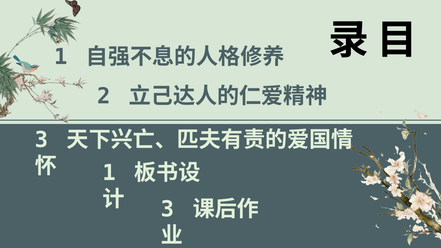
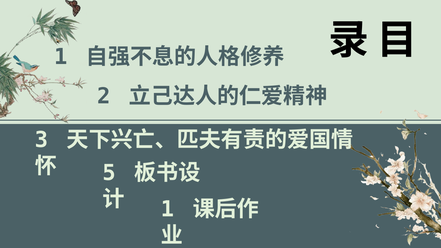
1 at (109, 173): 1 -> 5
3 at (168, 209): 3 -> 1
